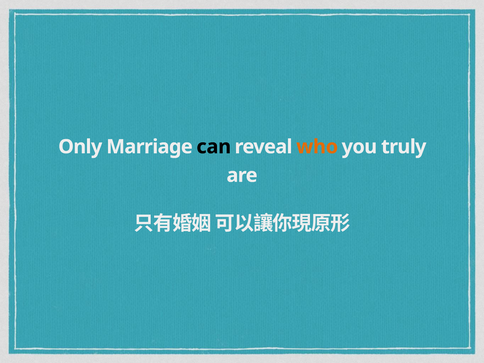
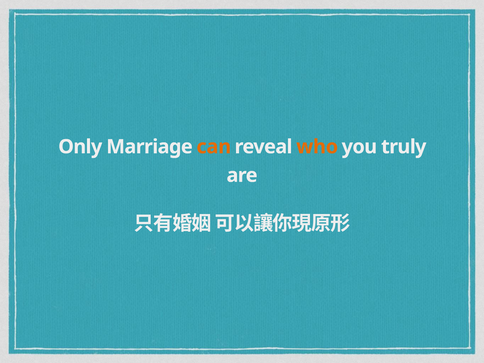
can colour: black -> orange
